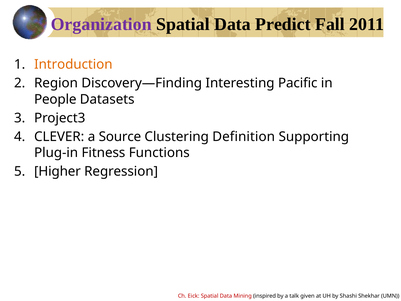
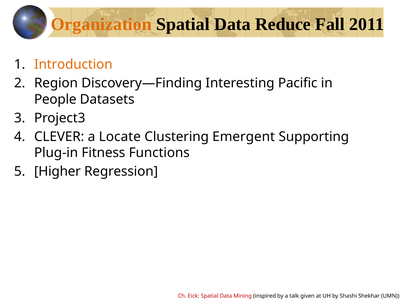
Organization colour: purple -> orange
Predict: Predict -> Reduce
Source: Source -> Locate
Definition: Definition -> Emergent
